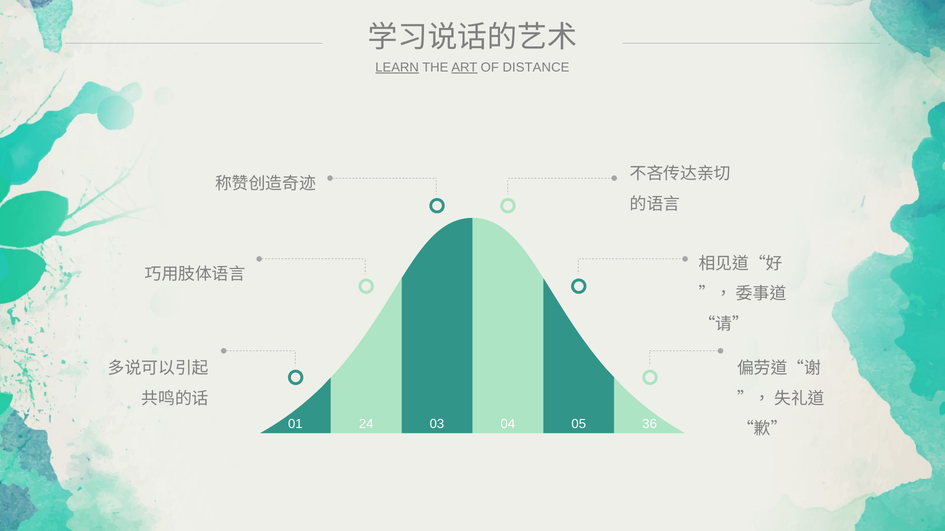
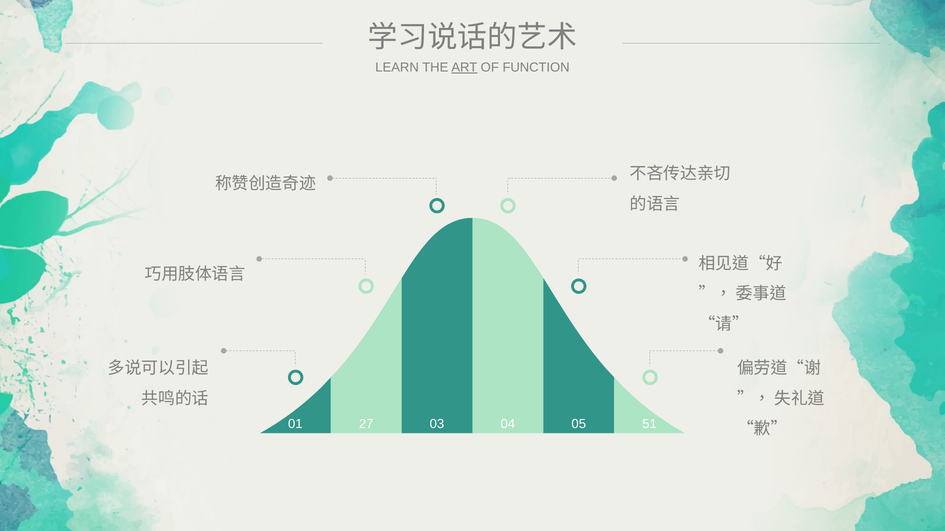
LEARN underline: present -> none
DISTANCE: DISTANCE -> FUNCTION
24: 24 -> 27
36: 36 -> 51
